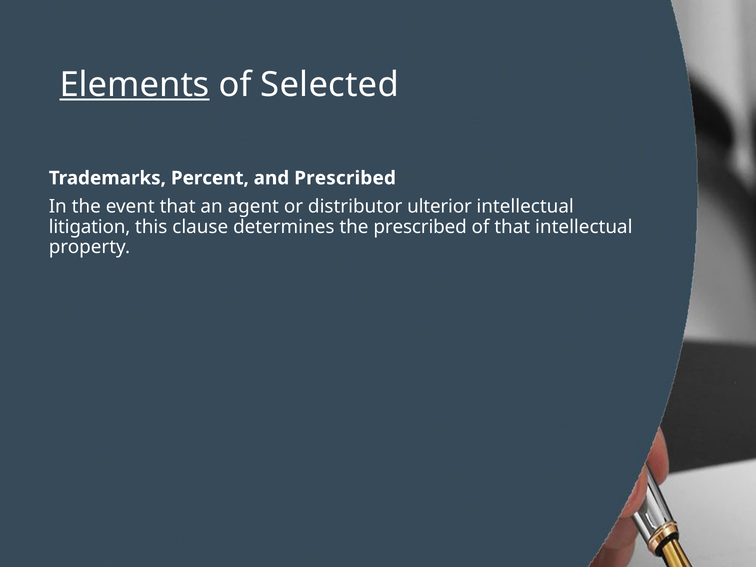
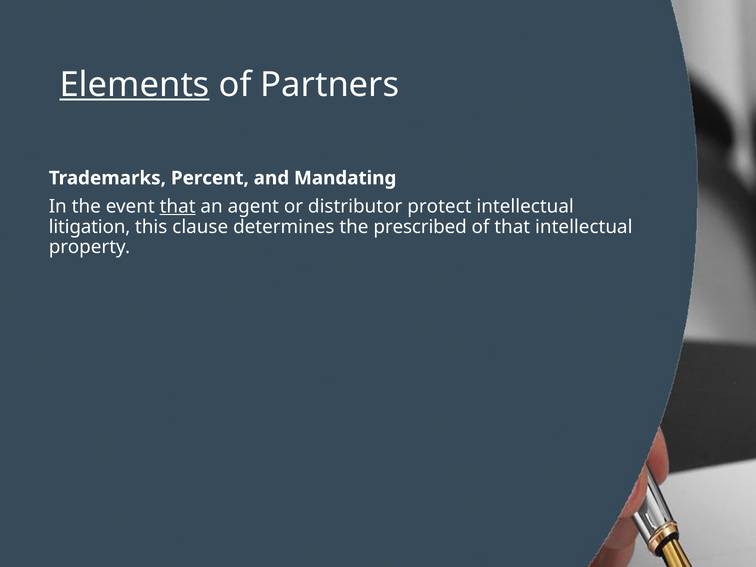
Selected: Selected -> Partners
and Prescribed: Prescribed -> Mandating
that at (178, 206) underline: none -> present
ulterior: ulterior -> protect
